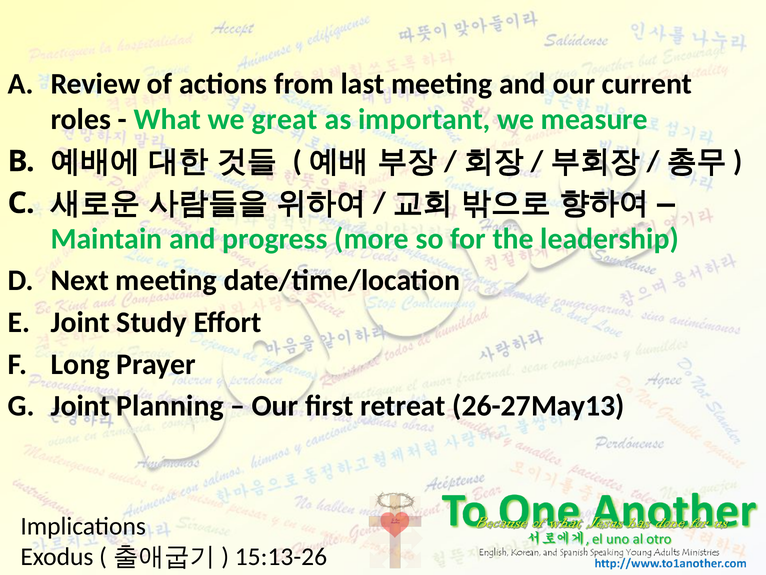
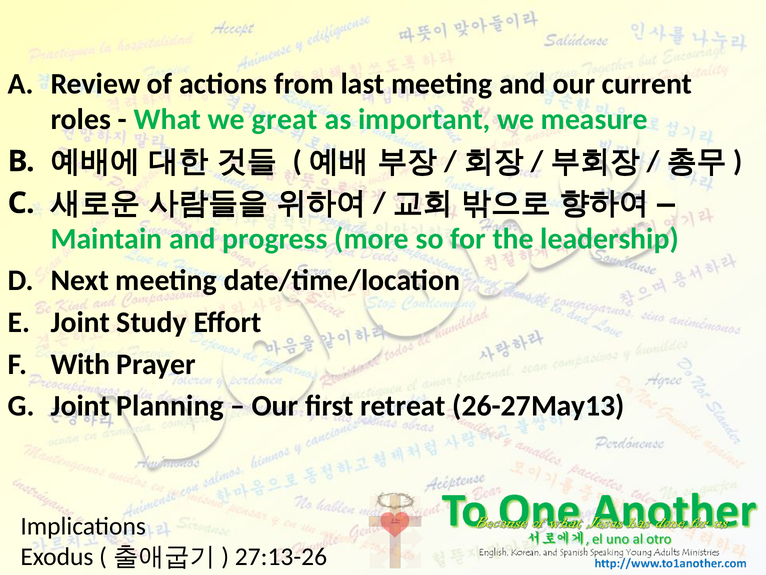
Long: Long -> With
15:13-26: 15:13-26 -> 27:13-26
